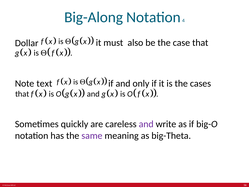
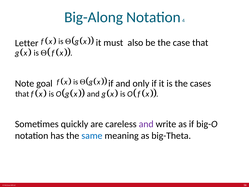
Dollar: Dollar -> Letter
text: text -> goal
same colour: purple -> blue
